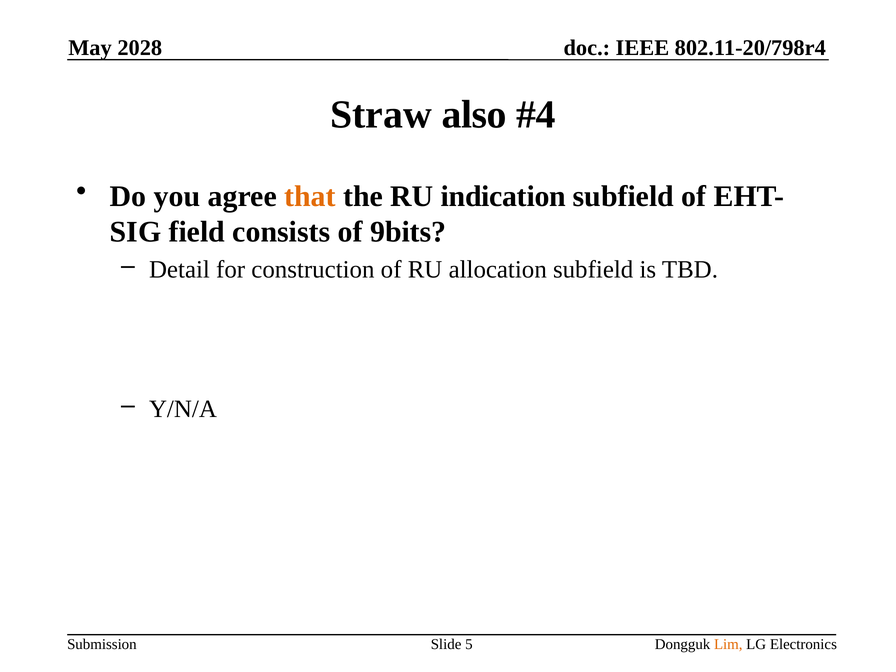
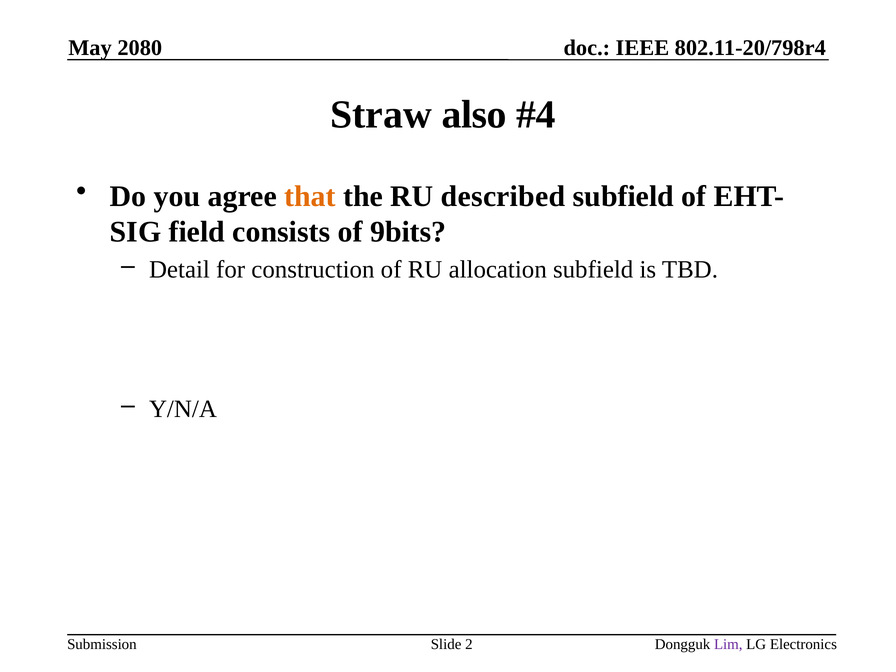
2028: 2028 -> 2080
indication: indication -> described
5: 5 -> 2
Lim colour: orange -> purple
